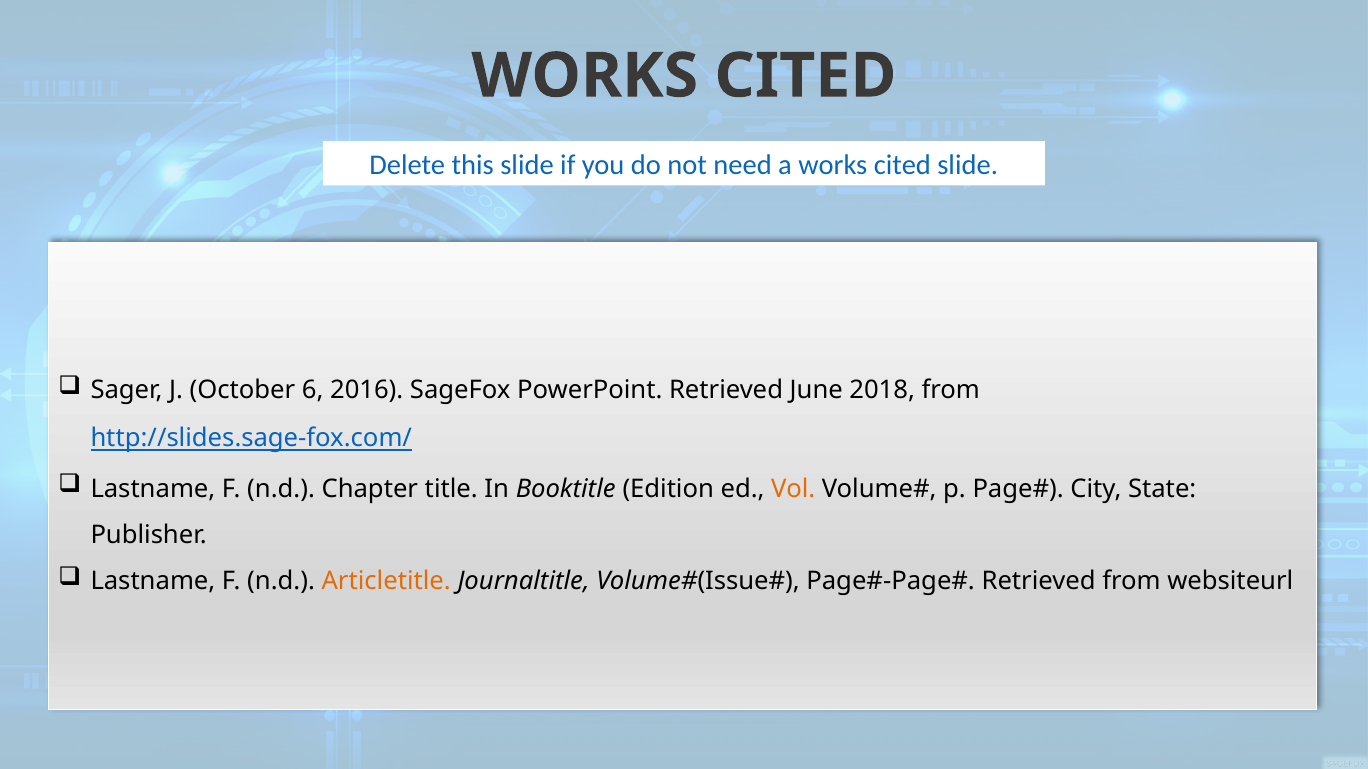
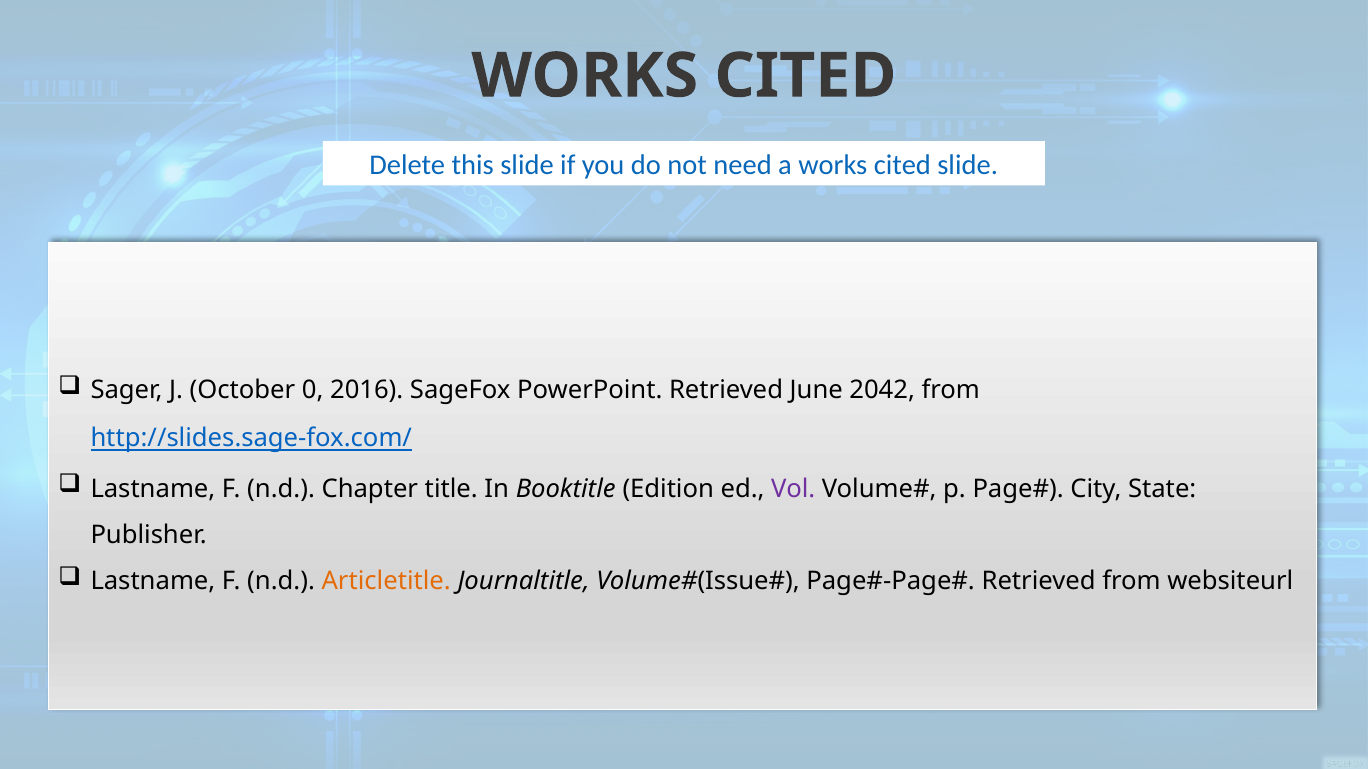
6: 6 -> 0
2018: 2018 -> 2042
Vol colour: orange -> purple
